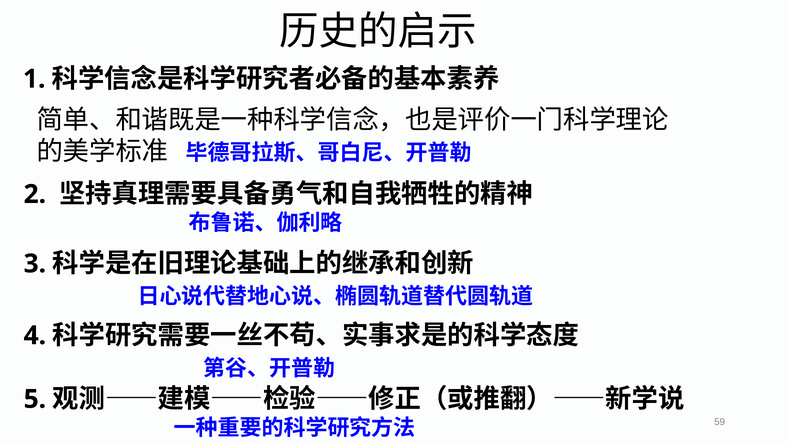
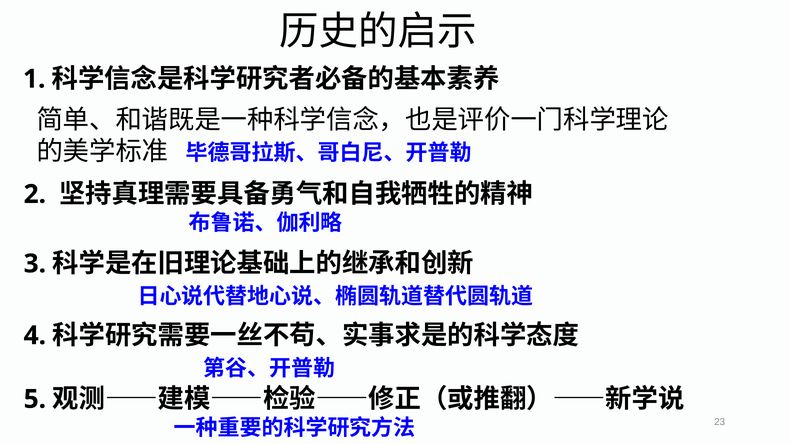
59: 59 -> 23
